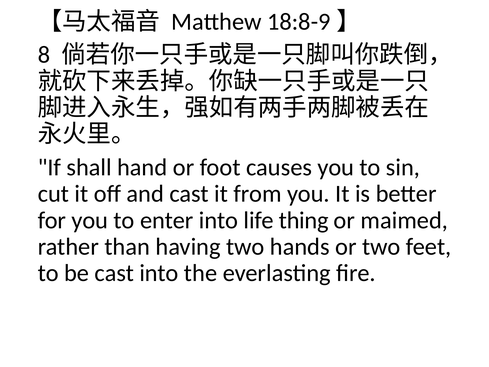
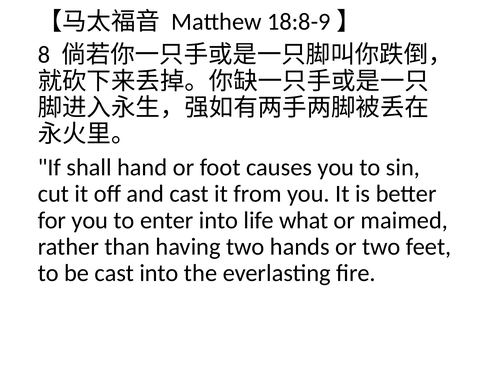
thing: thing -> what
